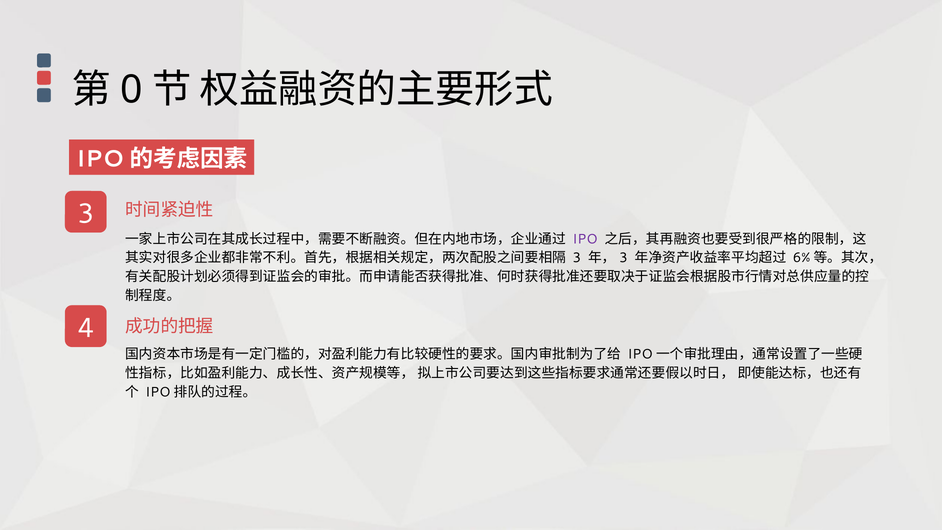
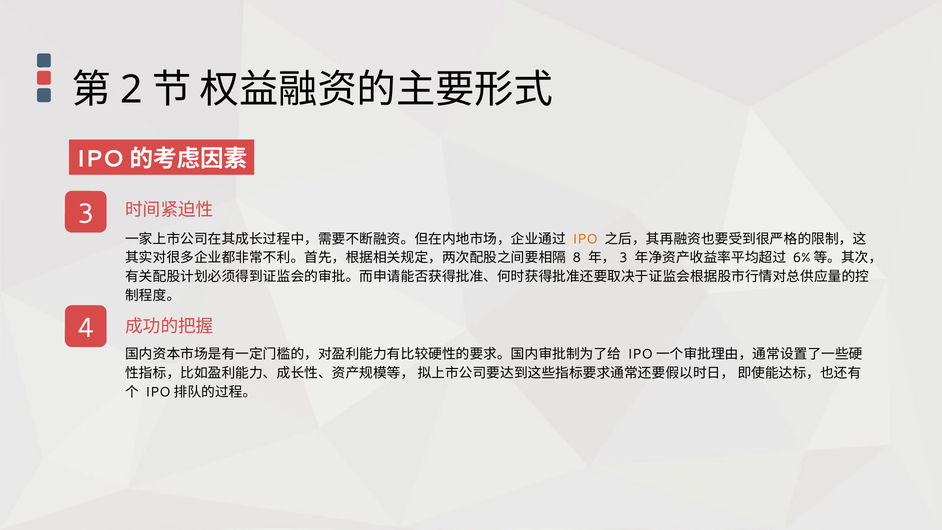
0: 0 -> 2
IPO colour: purple -> orange
3 at (577, 258): 3 -> 8
